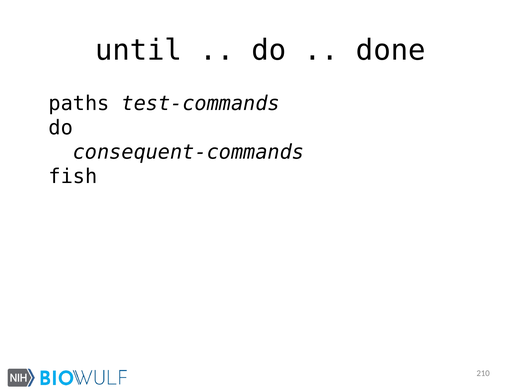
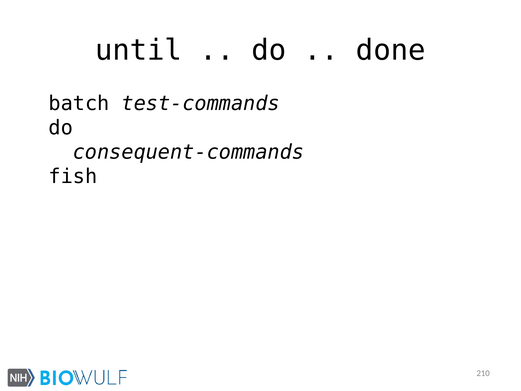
paths: paths -> batch
